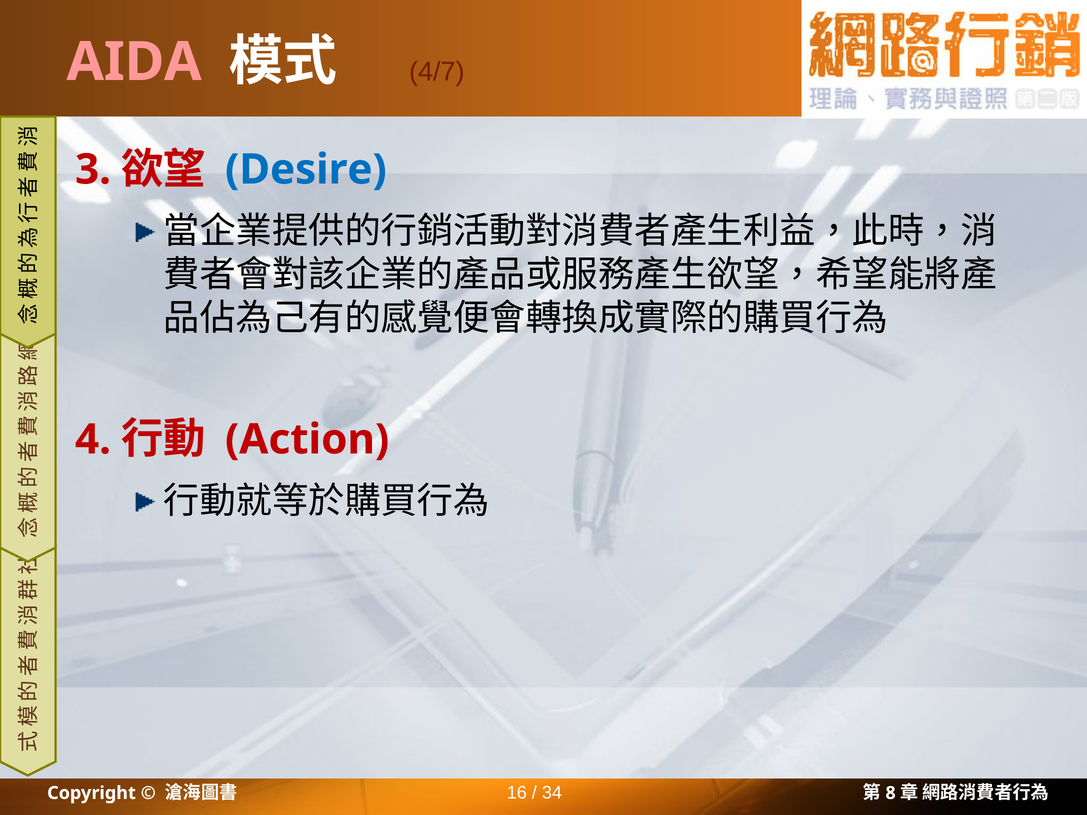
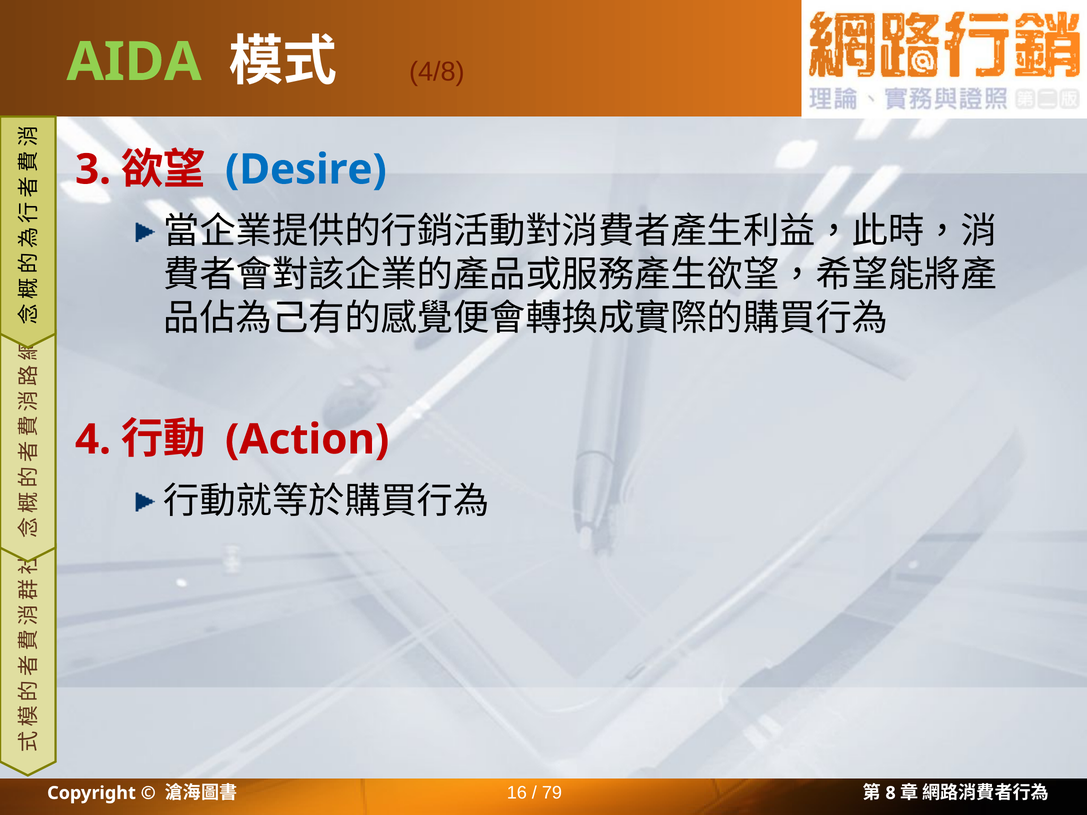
AIDA colour: pink -> light green
4/7: 4/7 -> 4/8
34: 34 -> 79
